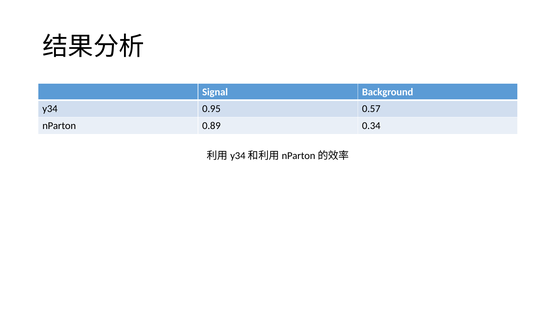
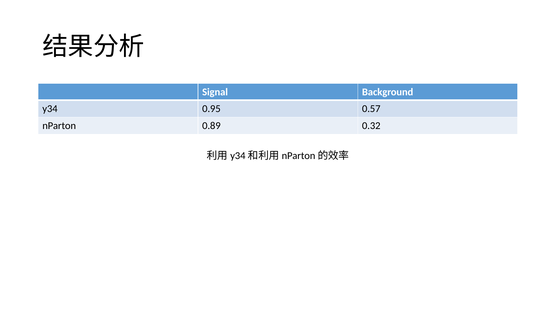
0.34: 0.34 -> 0.32
